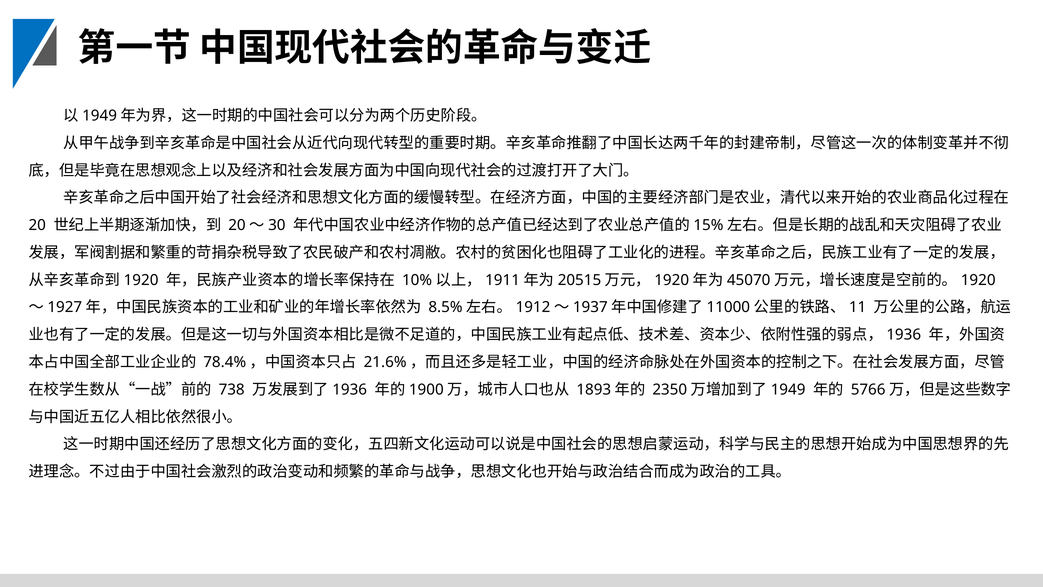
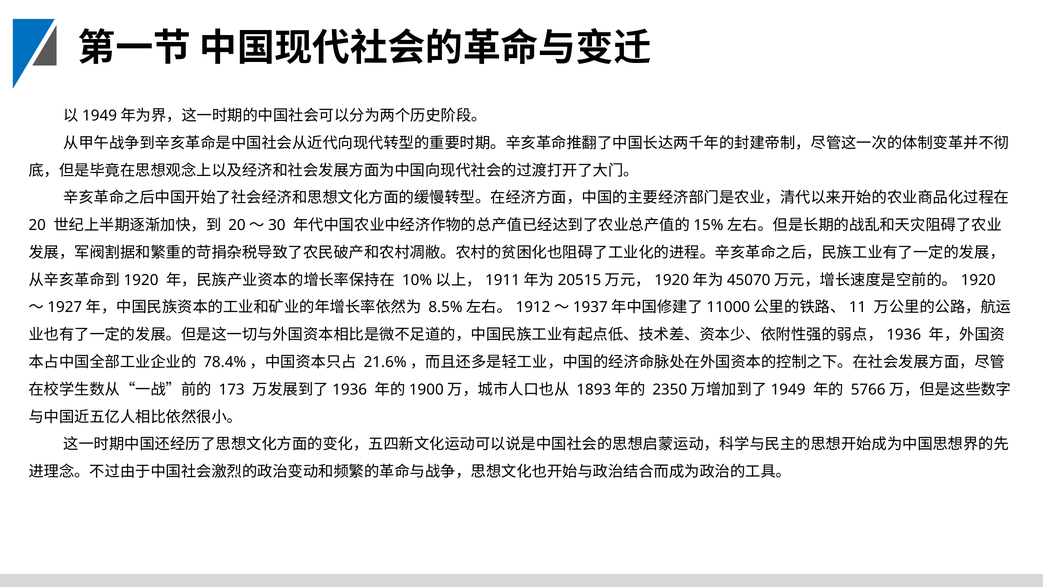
738: 738 -> 173
